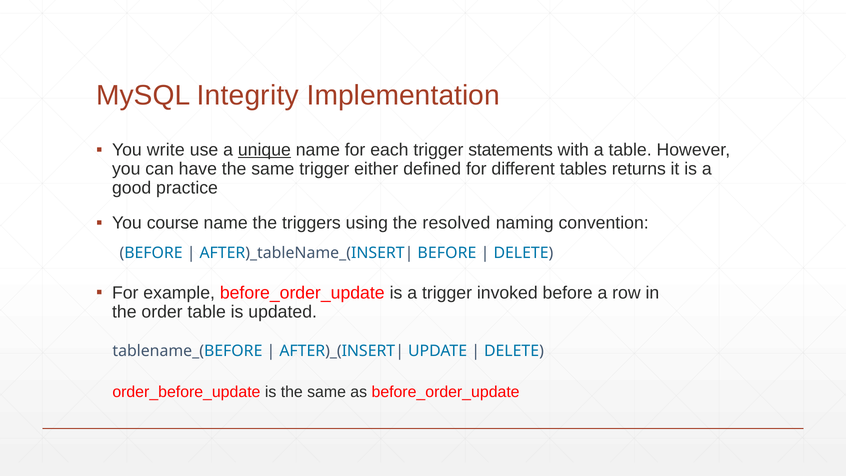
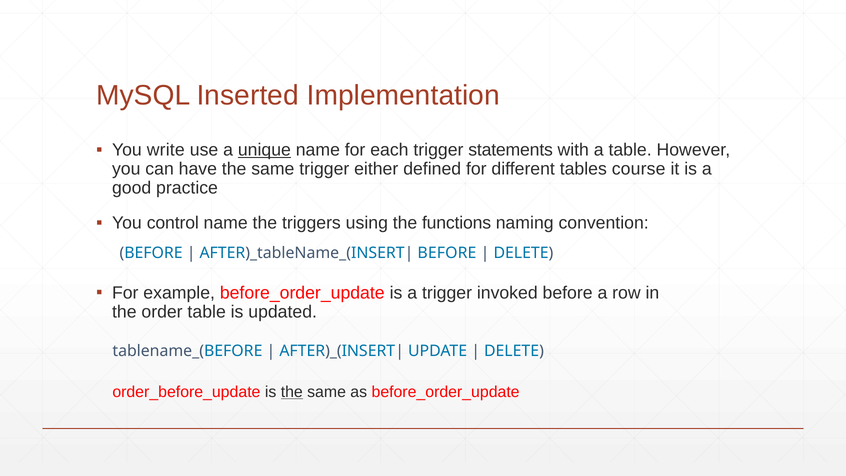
Integrity: Integrity -> Inserted
returns: returns -> course
course: course -> control
resolved: resolved -> functions
the at (292, 392) underline: none -> present
